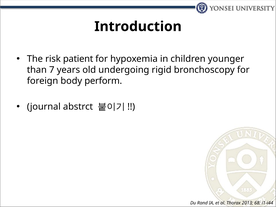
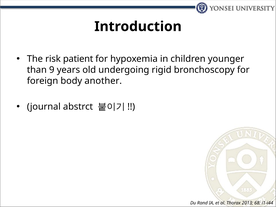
7: 7 -> 9
perform: perform -> another
